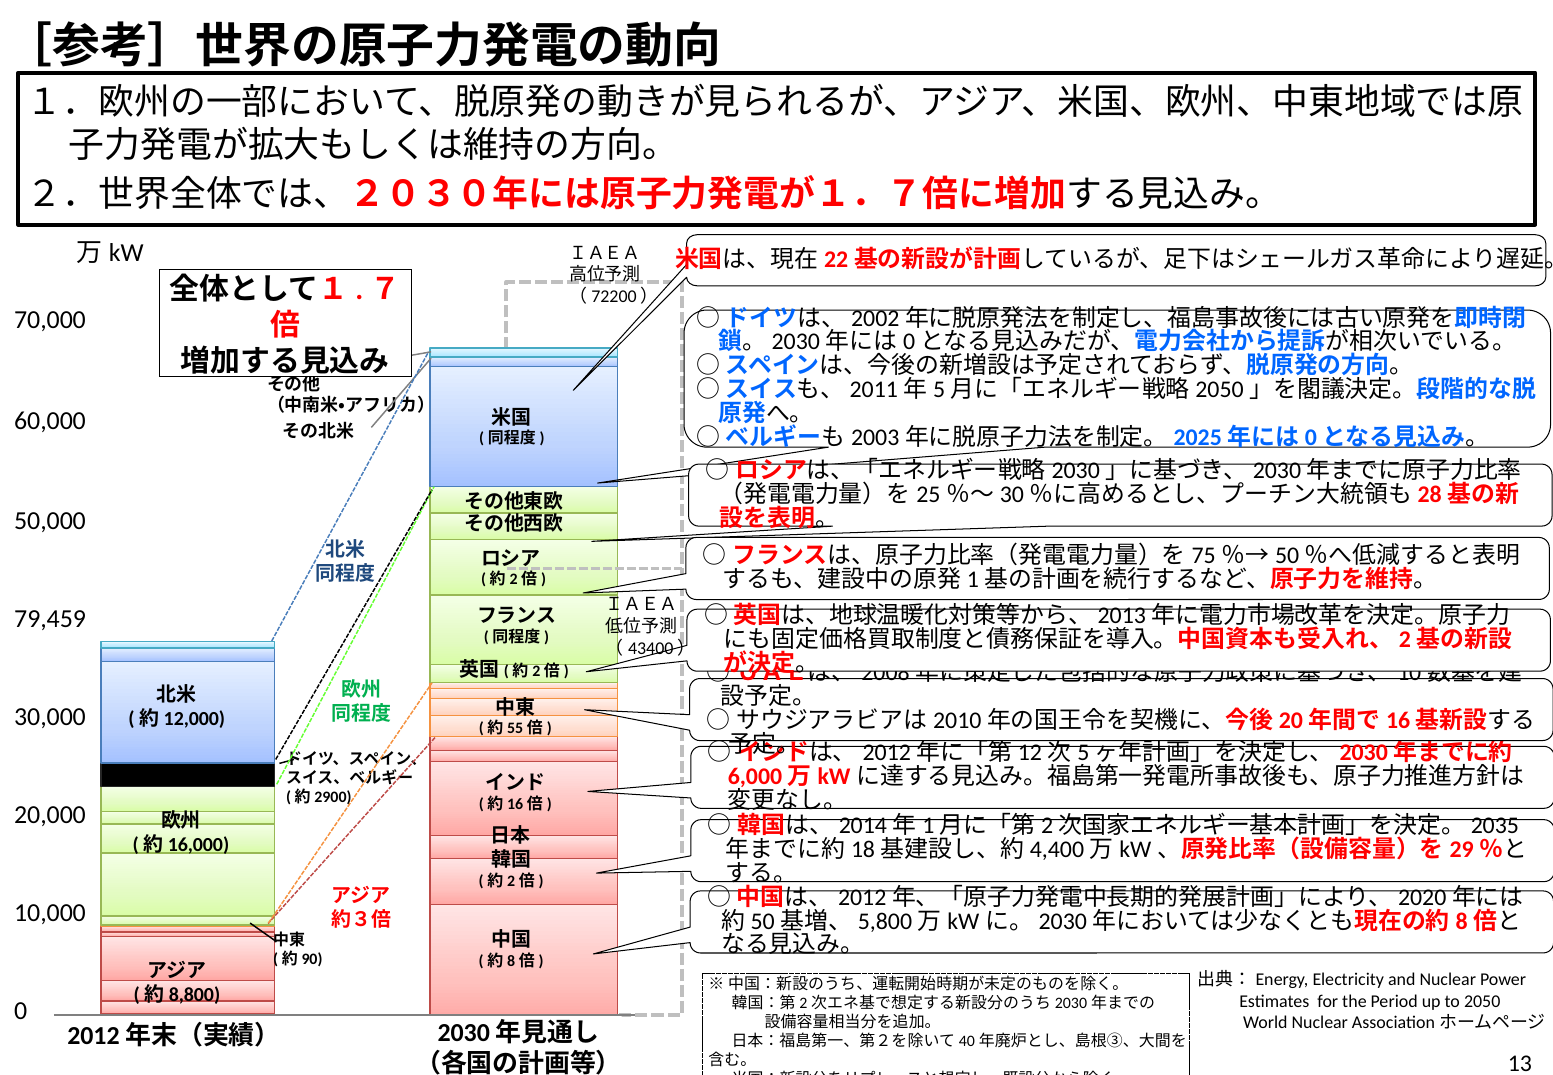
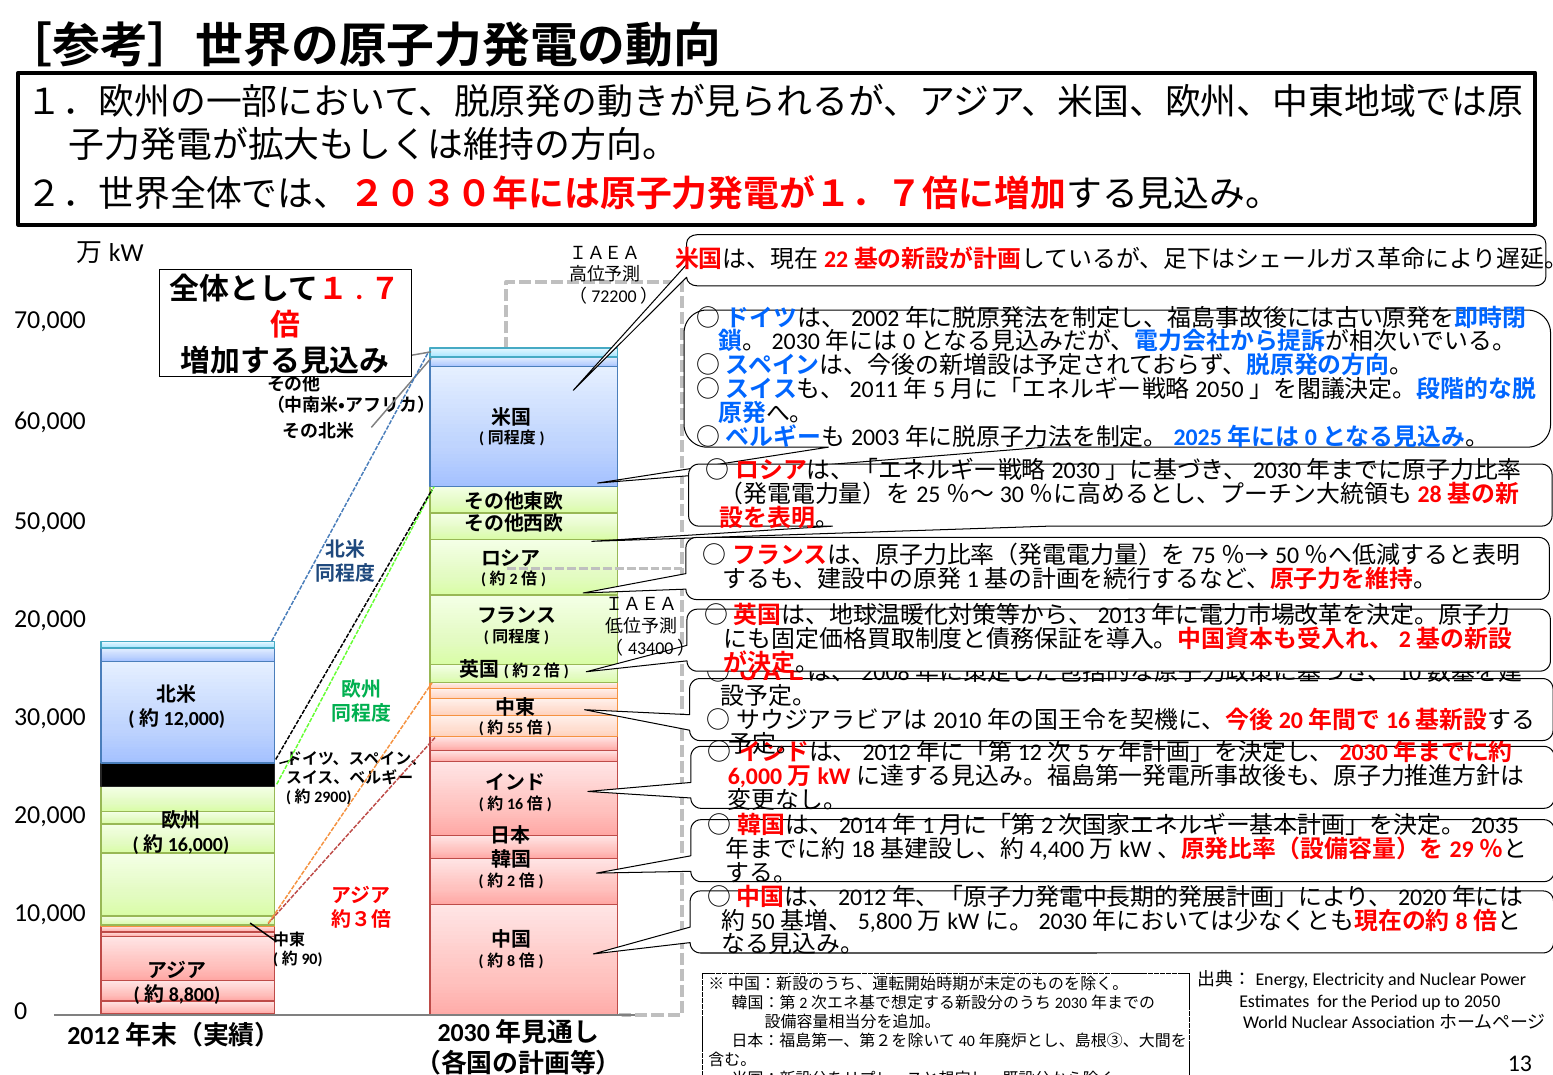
79,459 at (50, 619): 79,459 -> 20,000
